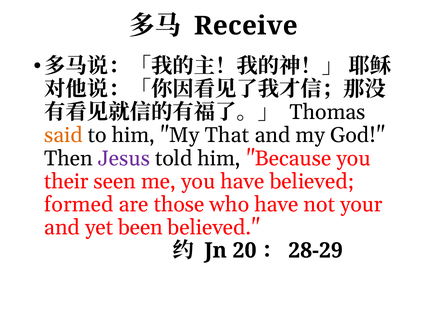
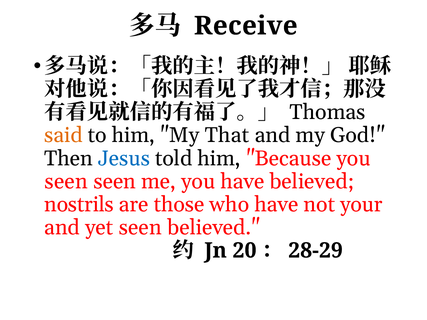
Jesus colour: purple -> blue
their at (66, 181): their -> seen
formed: formed -> nostrils
yet been: been -> seen
